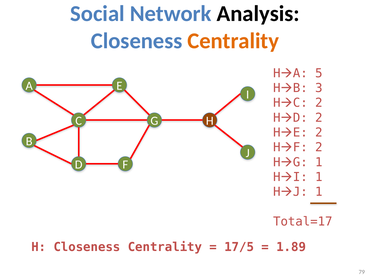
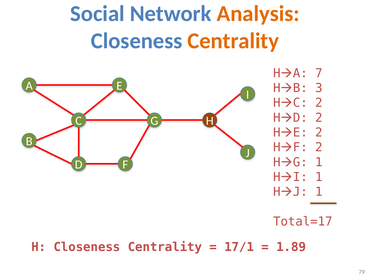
Analysis colour: black -> orange
5: 5 -> 7
17/5: 17/5 -> 17/1
